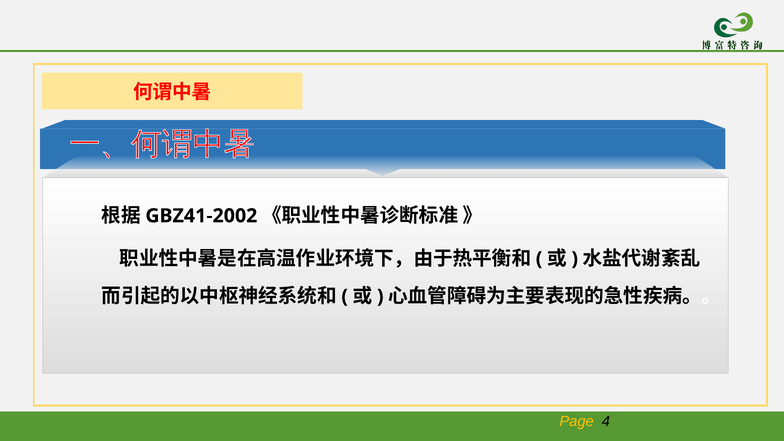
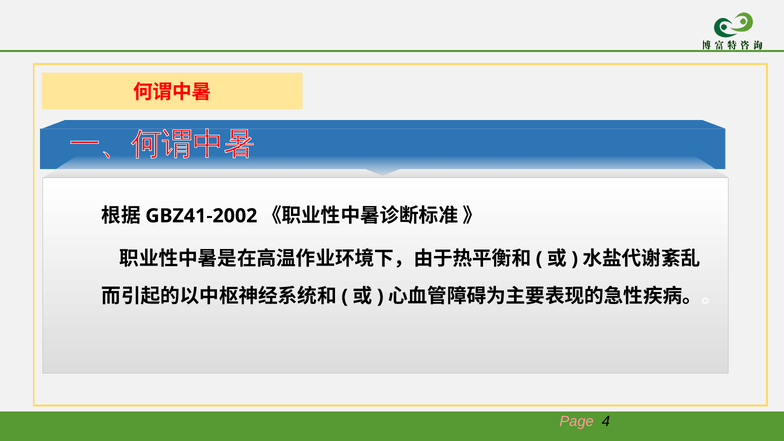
Page colour: yellow -> pink
